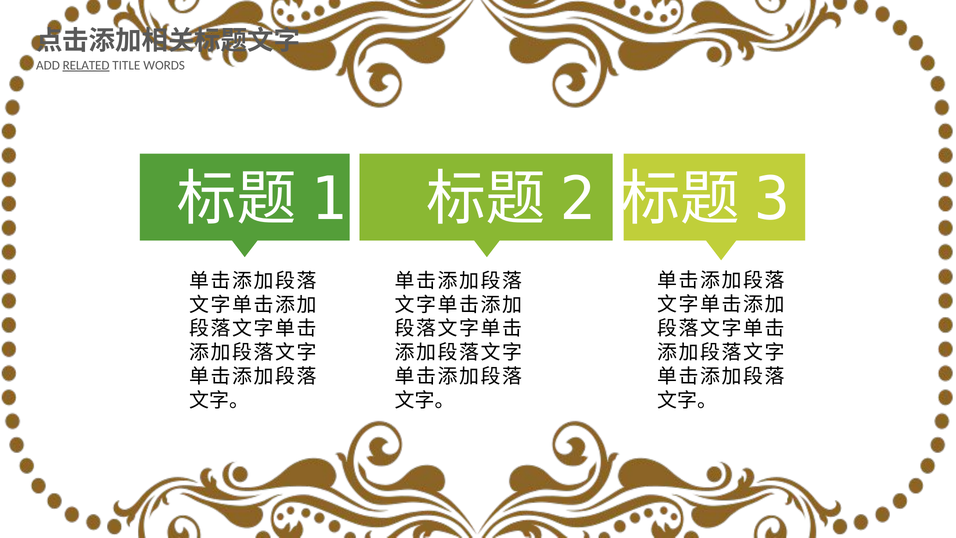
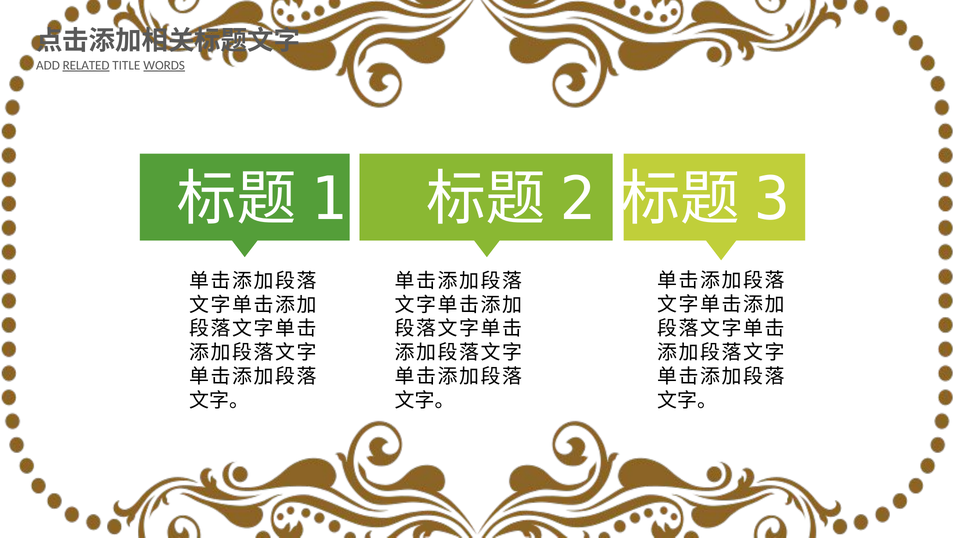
WORDS underline: none -> present
